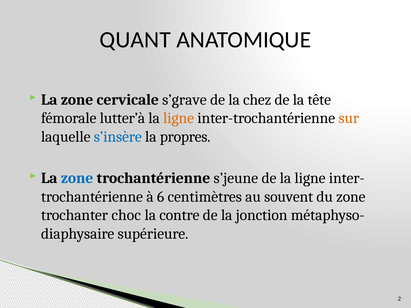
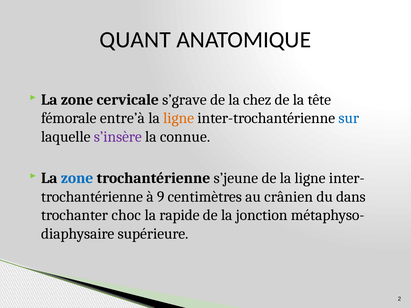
lutter’à: lutter’à -> entre’à
sur colour: orange -> blue
s’insère colour: blue -> purple
propres: propres -> connue
6: 6 -> 9
souvent: souvent -> crânien
du zone: zone -> dans
contre: contre -> rapide
